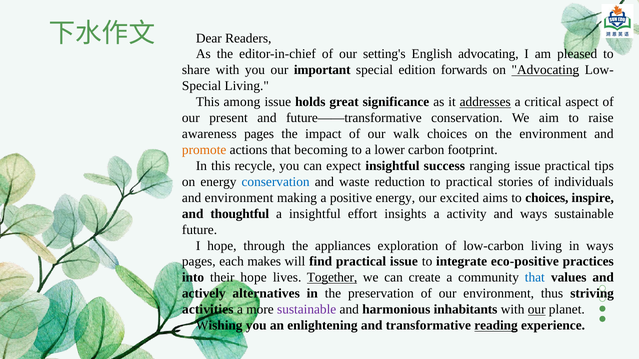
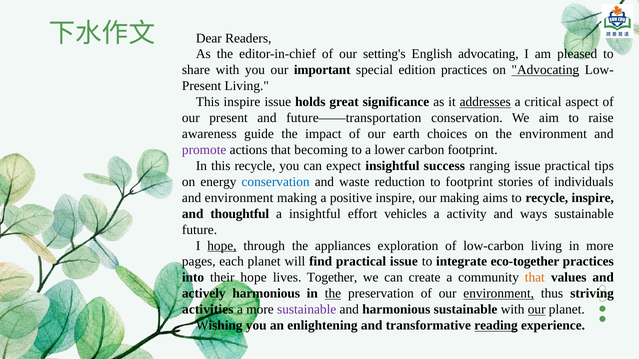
edition forwards: forwards -> practices
Special at (202, 86): Special -> Present
This among: among -> inspire
future——transformative: future——transformative -> future——transportation
awareness pages: pages -> guide
walk: walk -> earth
promote colour: orange -> purple
to practical: practical -> footprint
positive energy: energy -> inspire
our excited: excited -> making
to choices: choices -> recycle
insights: insights -> vehicles
hope at (222, 246) underline: none -> present
in ways: ways -> more
each makes: makes -> planet
eco-positive: eco-positive -> eco-together
Together underline: present -> none
that at (535, 278) colour: blue -> orange
actively alternatives: alternatives -> harmonious
the at (333, 294) underline: none -> present
environment at (499, 294) underline: none -> present
harmonious inhabitants: inhabitants -> sustainable
